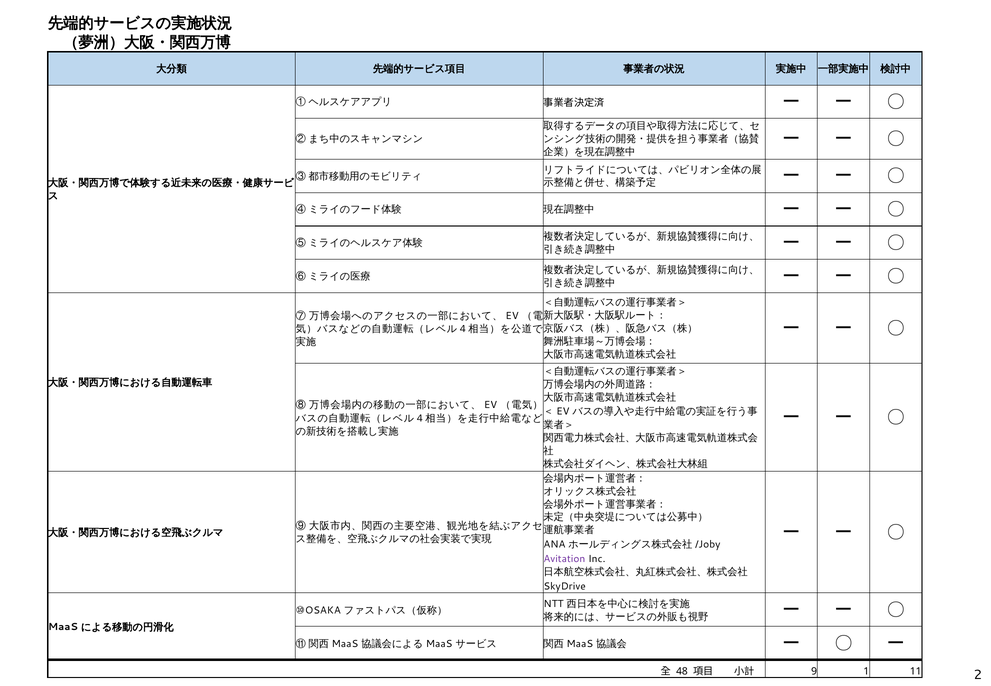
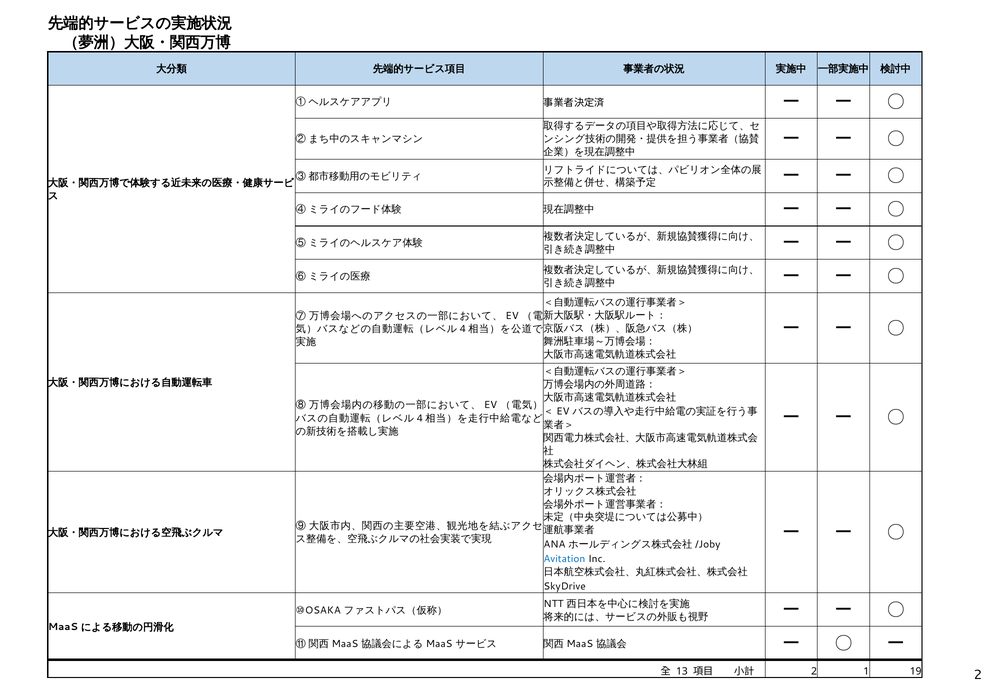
Avitation colour: purple -> blue
48: 48 -> 13
9 at (814, 671): 9 -> 2
11: 11 -> 19
